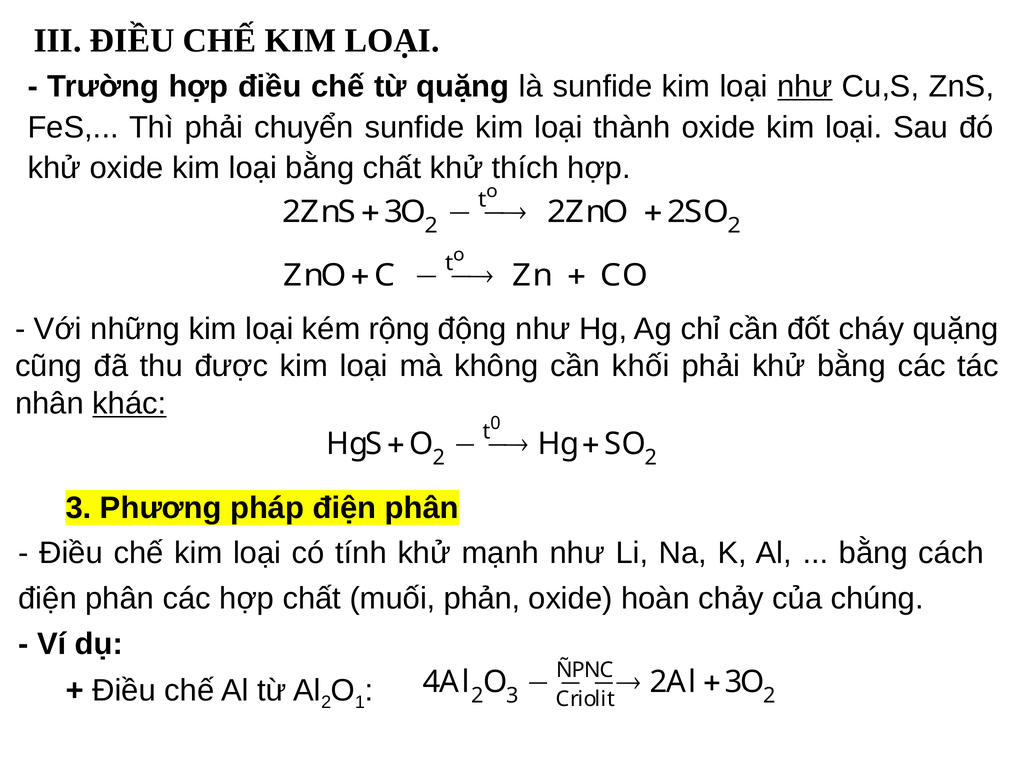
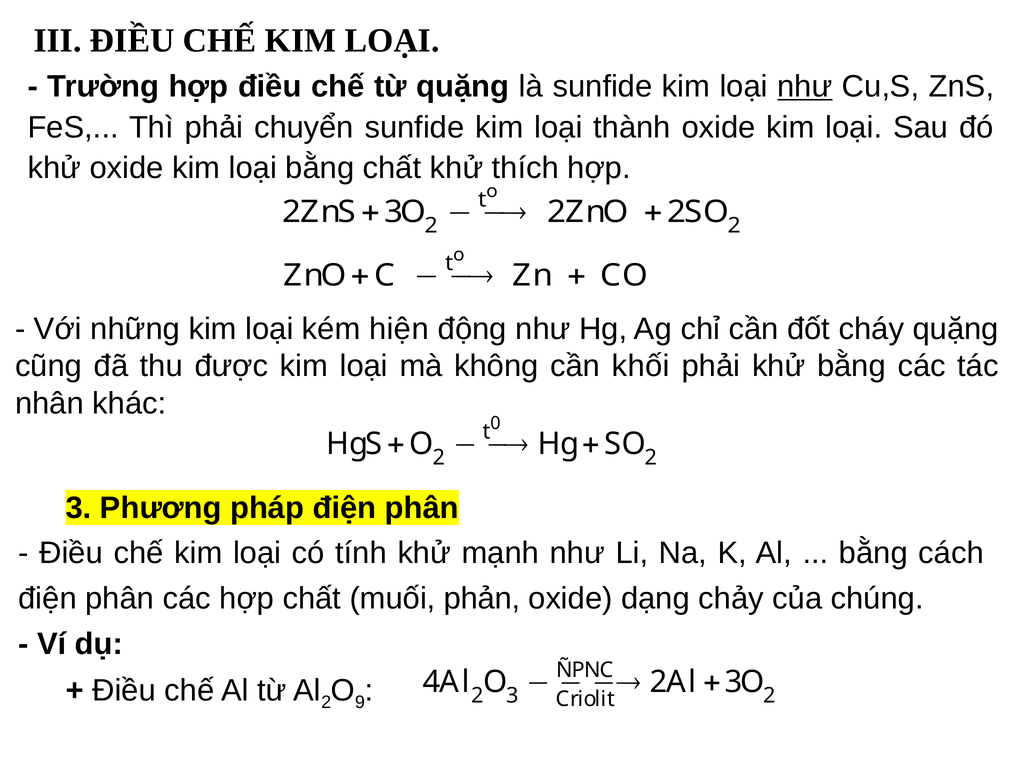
rộng: rộng -> hiện
khác underline: present -> none
hoàn: hoàn -> dạng
1: 1 -> 9
